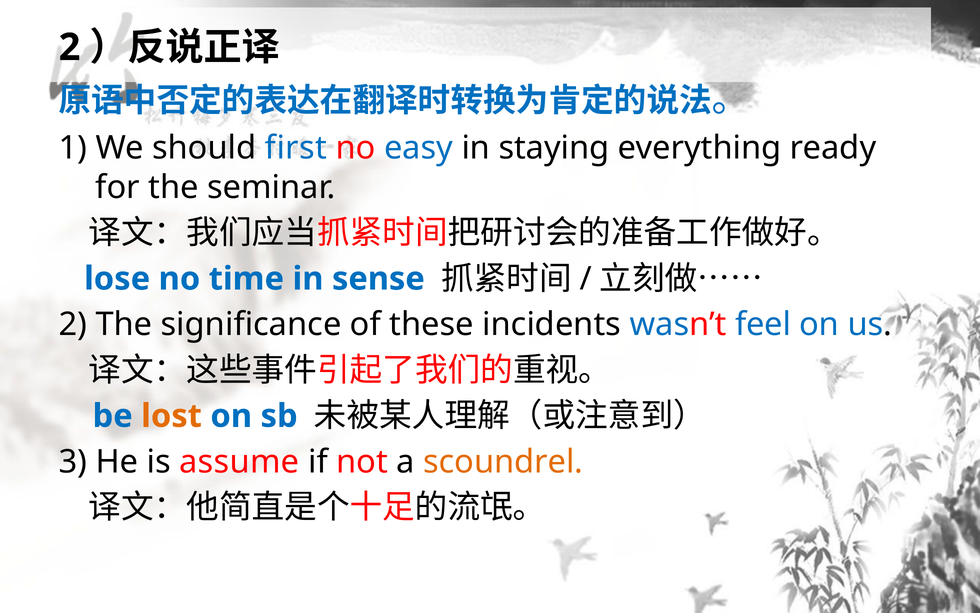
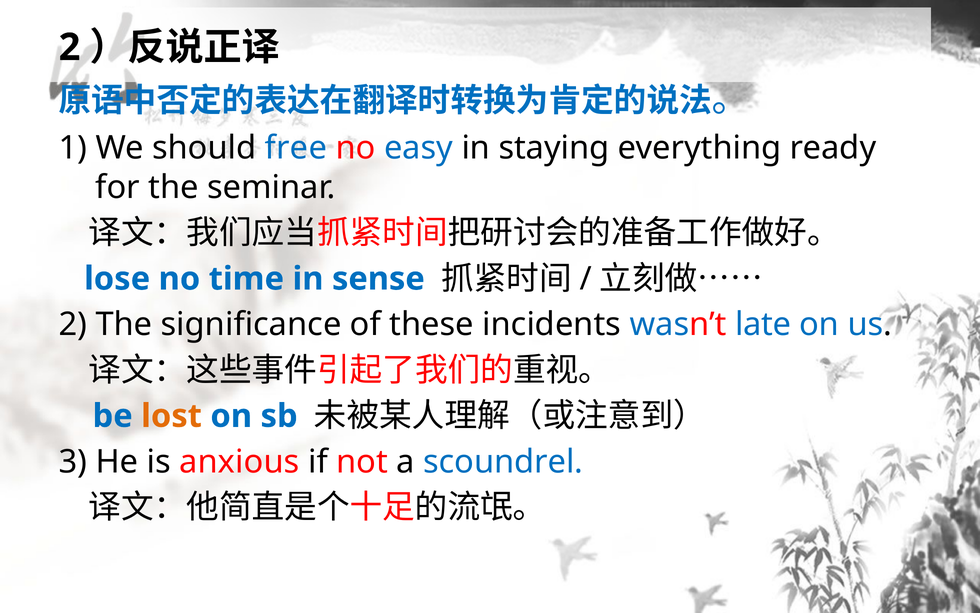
first: first -> free
feel: feel -> late
assume: assume -> anxious
scoundrel colour: orange -> blue
